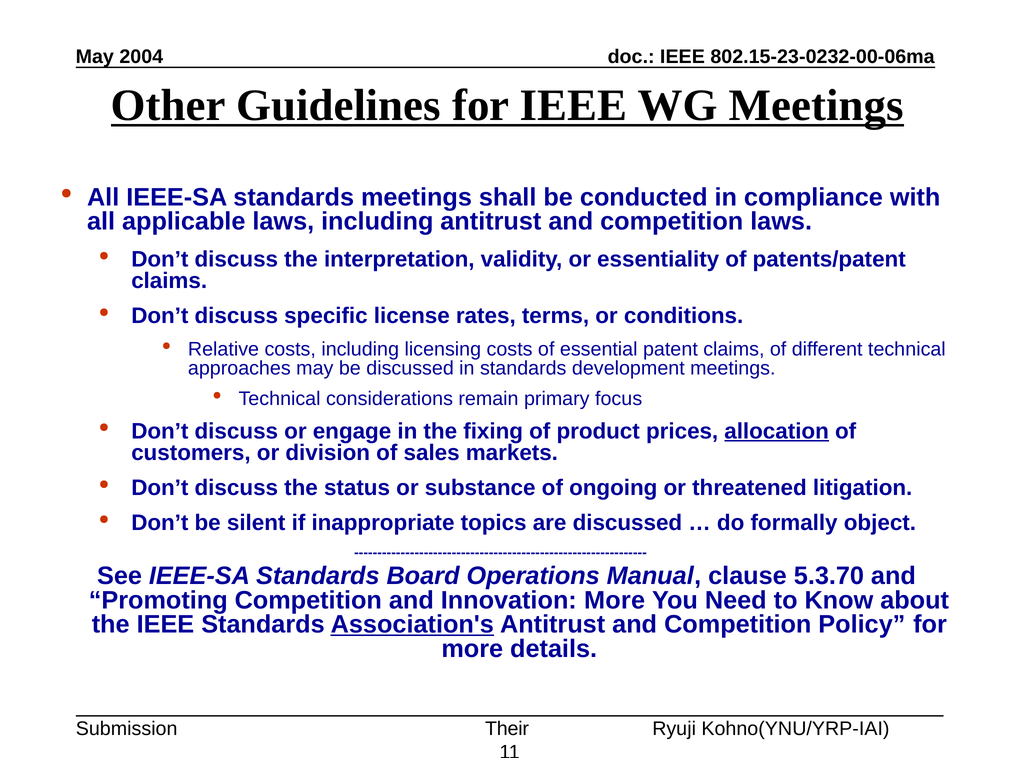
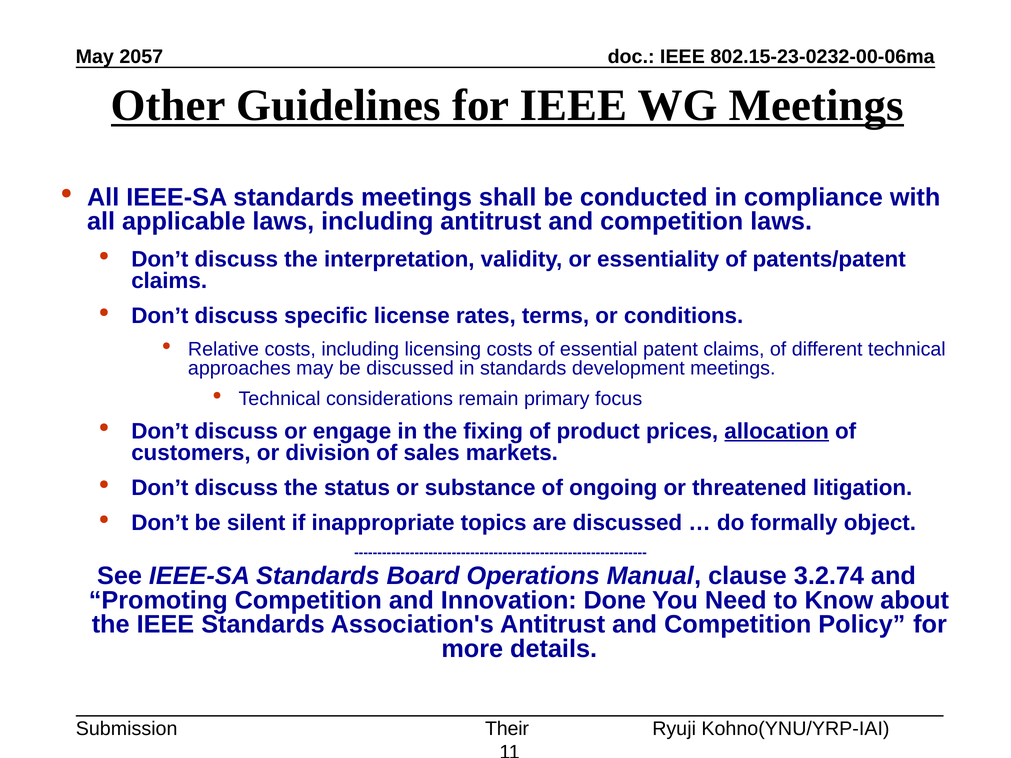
2004: 2004 -> 2057
5.3.70: 5.3.70 -> 3.2.74
Innovation More: More -> Done
Association's underline: present -> none
